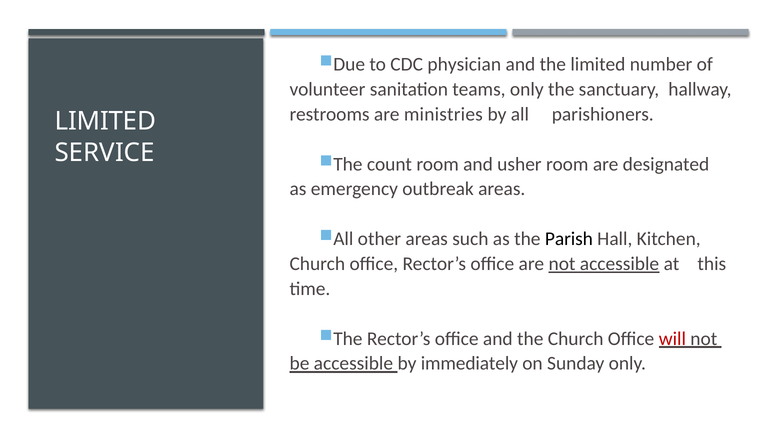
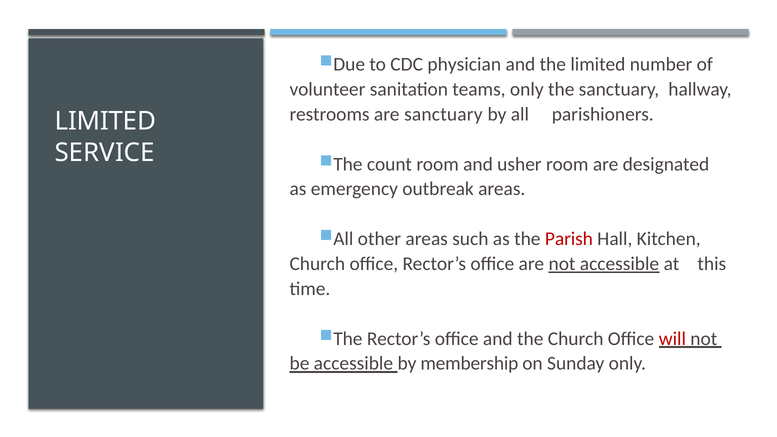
are ministries: ministries -> sanctuary
Parish colour: black -> red
immediately: immediately -> membership
